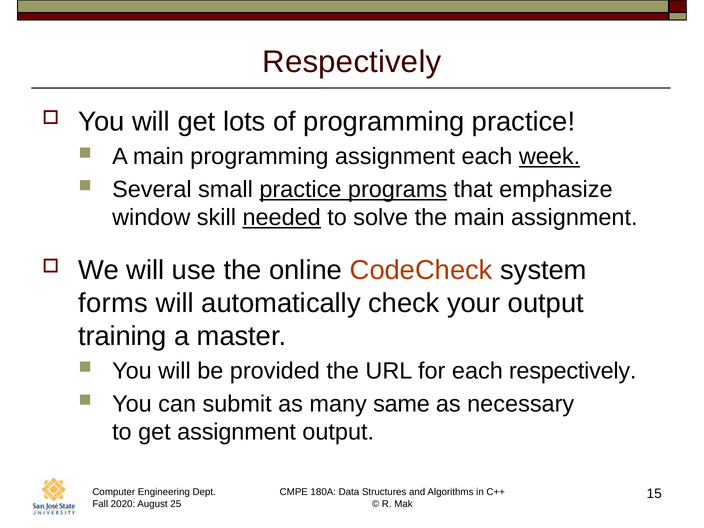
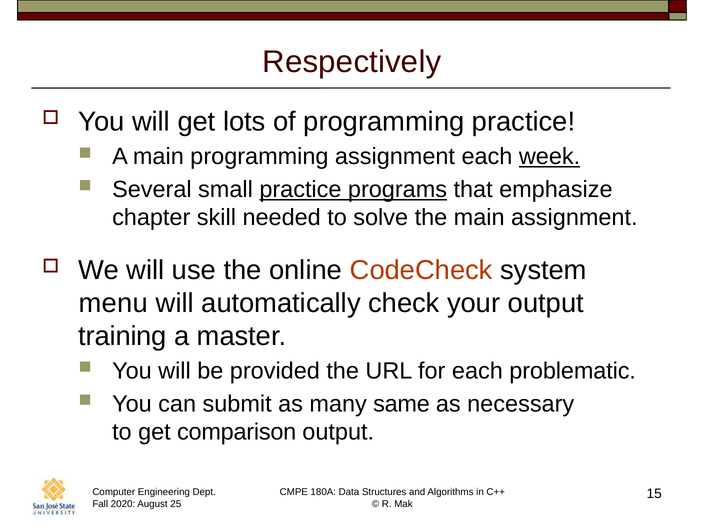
window: window -> chapter
needed underline: present -> none
forms: forms -> menu
each respectively: respectively -> problematic
get assignment: assignment -> comparison
